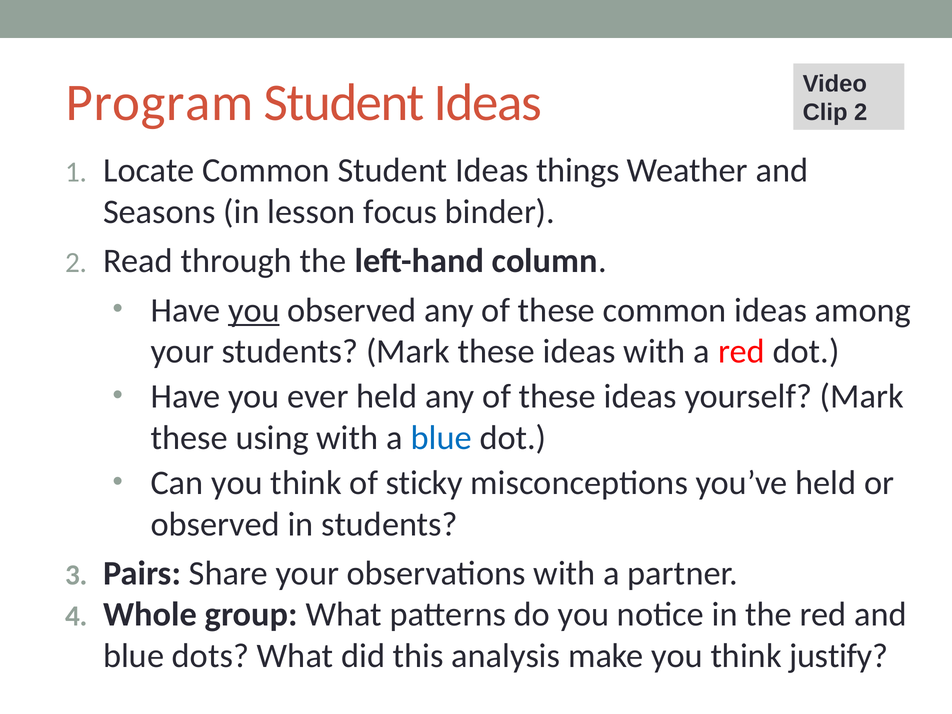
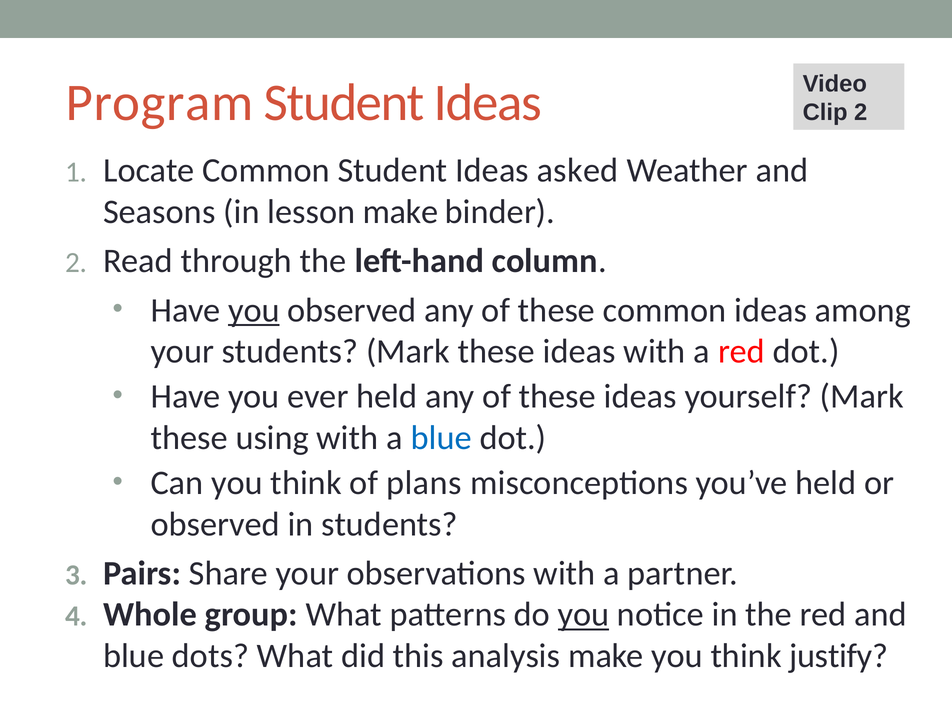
things: things -> asked
lesson focus: focus -> make
sticky: sticky -> plans
you at (584, 615) underline: none -> present
